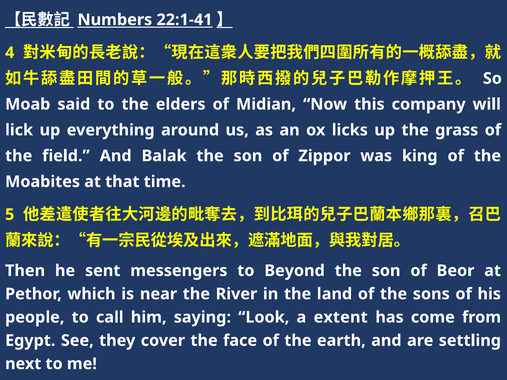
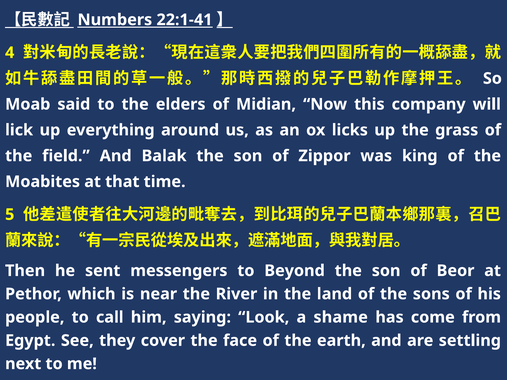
extent: extent -> shame
